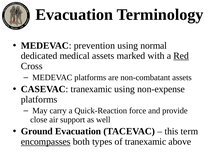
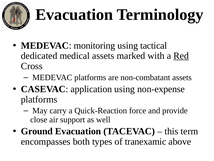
prevention: prevention -> monitoring
normal: normal -> tactical
CASEVAC tranexamic: tranexamic -> application
encompasses underline: present -> none
